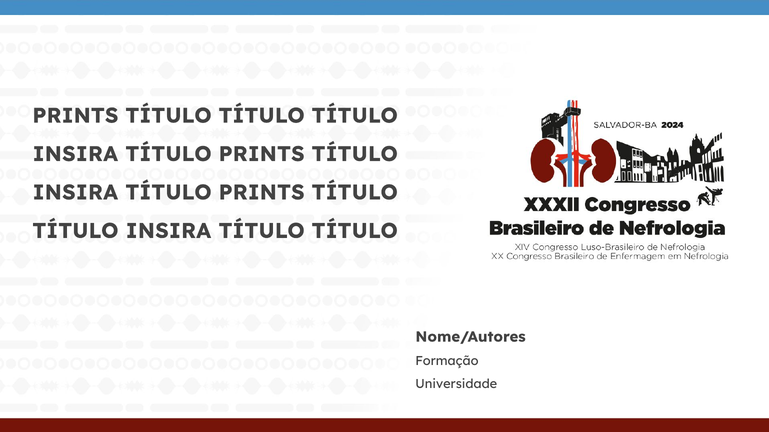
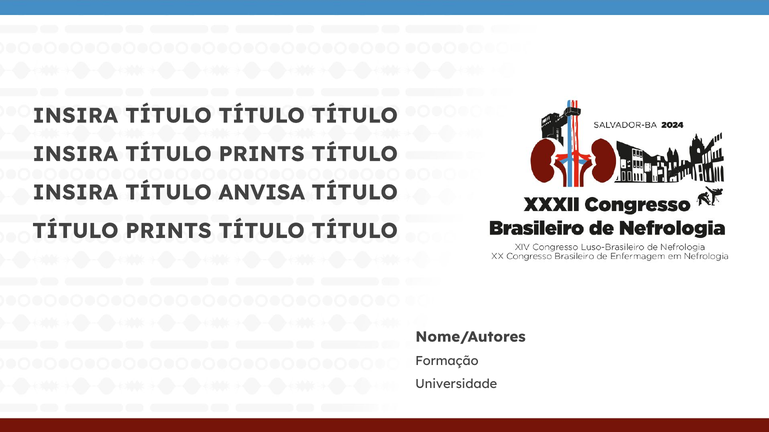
PRINTS at (75, 116): PRINTS -> INSIRA
PRINTS at (262, 193): PRINTS -> ANVISA
INSIRA at (168, 231): INSIRA -> PRINTS
